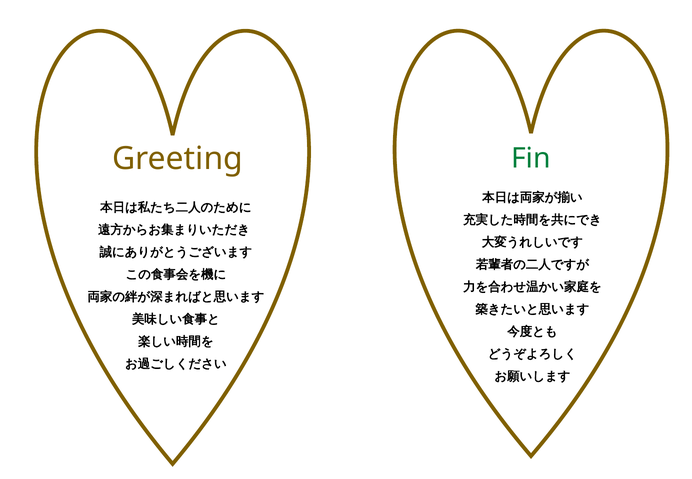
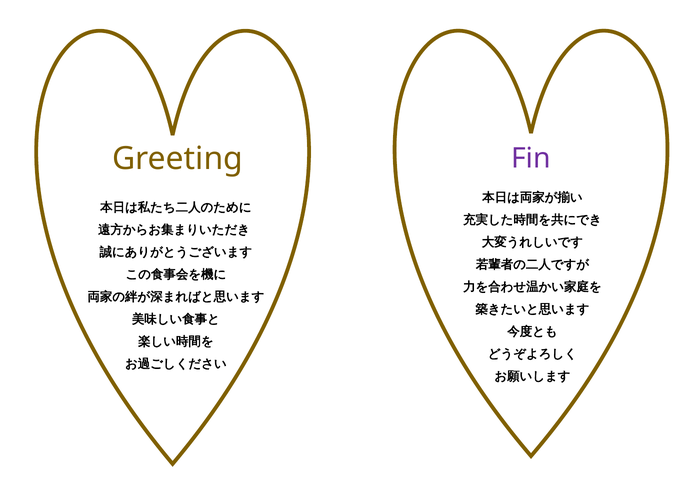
Fin colour: green -> purple
